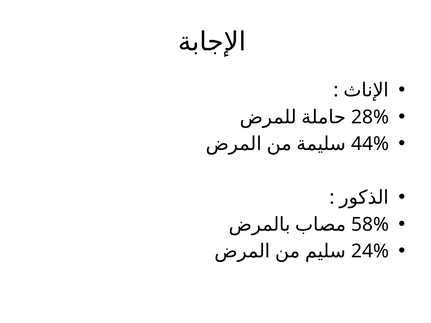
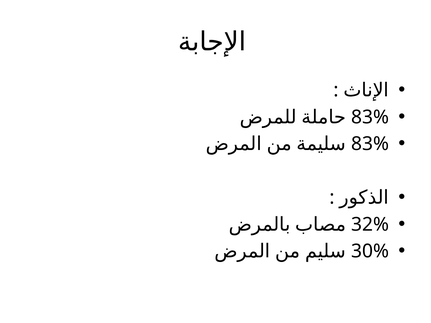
28% at (370, 117): 28% -> 83%
44% at (370, 144): 44% -> 83%
58%: 58% -> 32%
24%: 24% -> 30%
